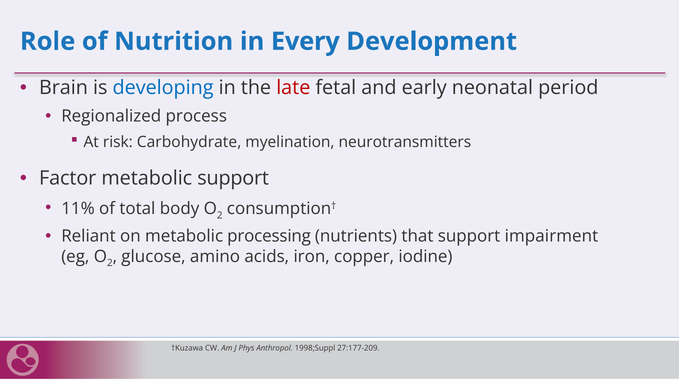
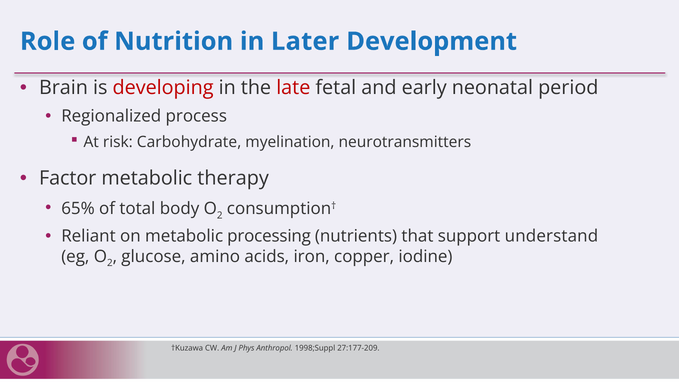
Every: Every -> Later
developing colour: blue -> red
metabolic support: support -> therapy
11%: 11% -> 65%
impairment: impairment -> understand
